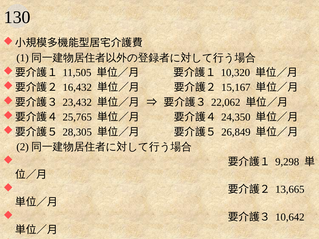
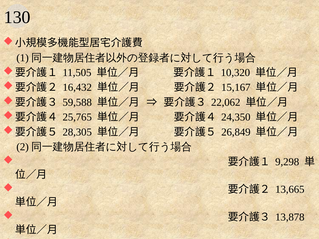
23,432: 23,432 -> 59,588
10,642: 10,642 -> 13,878
